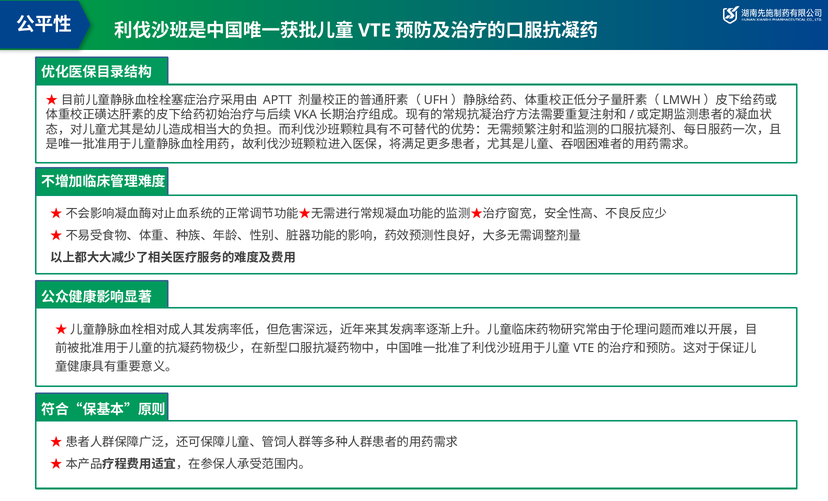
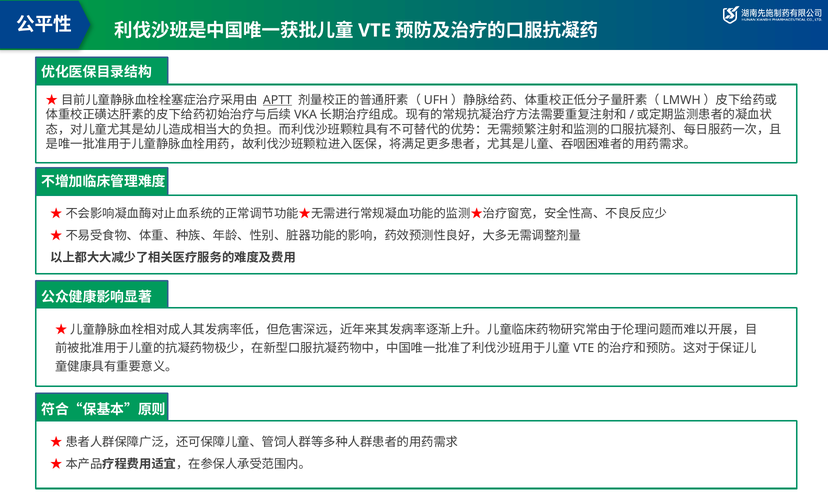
APTT underline: none -> present
